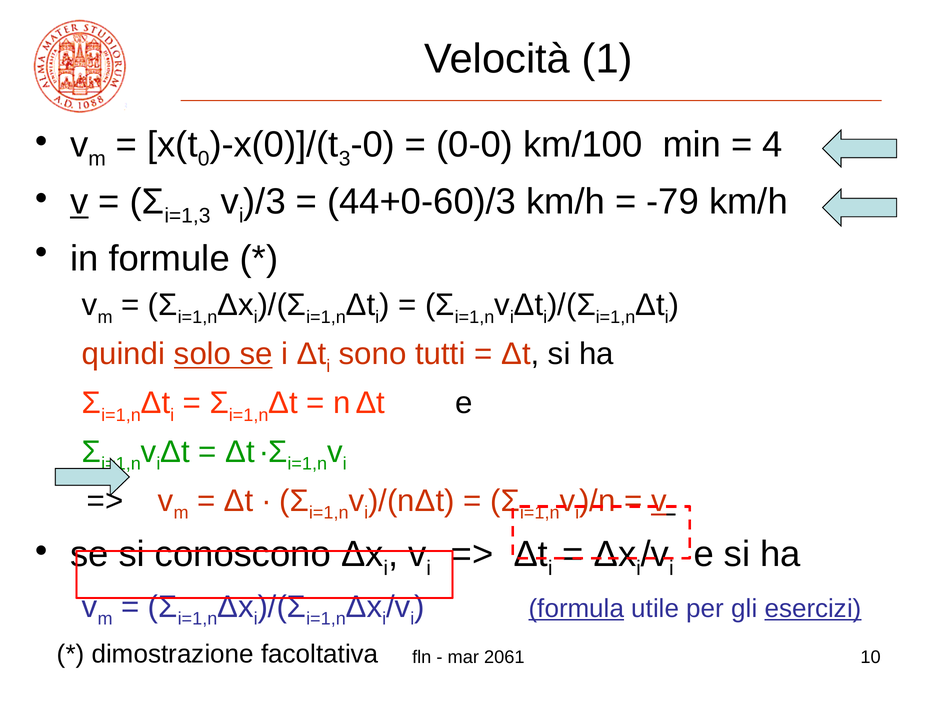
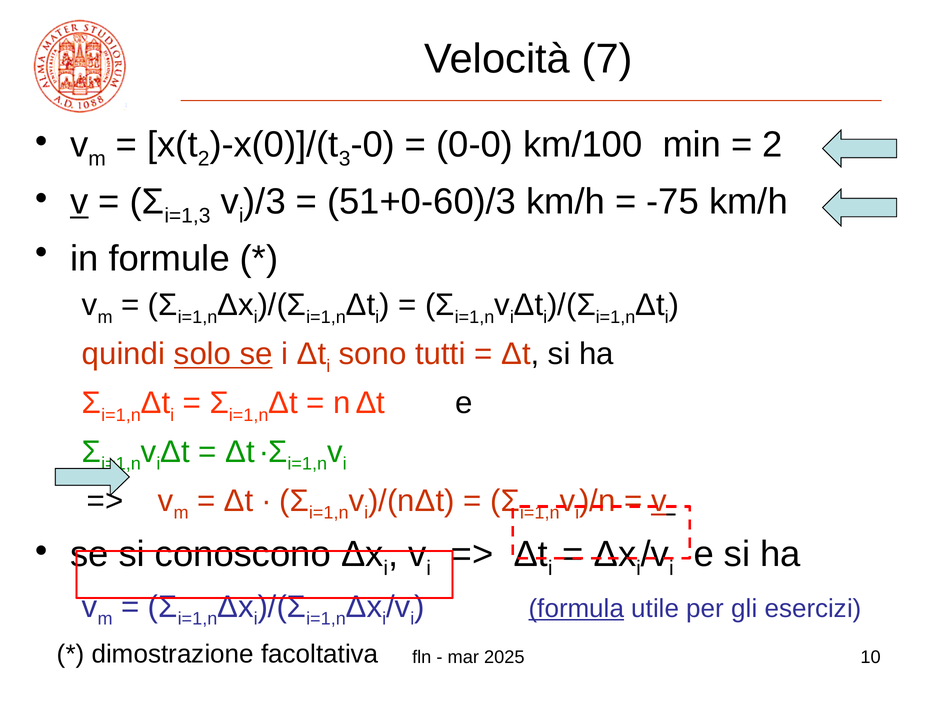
1: 1 -> 7
0 at (204, 159): 0 -> 2
4 at (773, 144): 4 -> 2
44+0-60)/3: 44+0-60)/3 -> 51+0-60)/3
-79: -79 -> -75
esercizi underline: present -> none
2061: 2061 -> 2025
